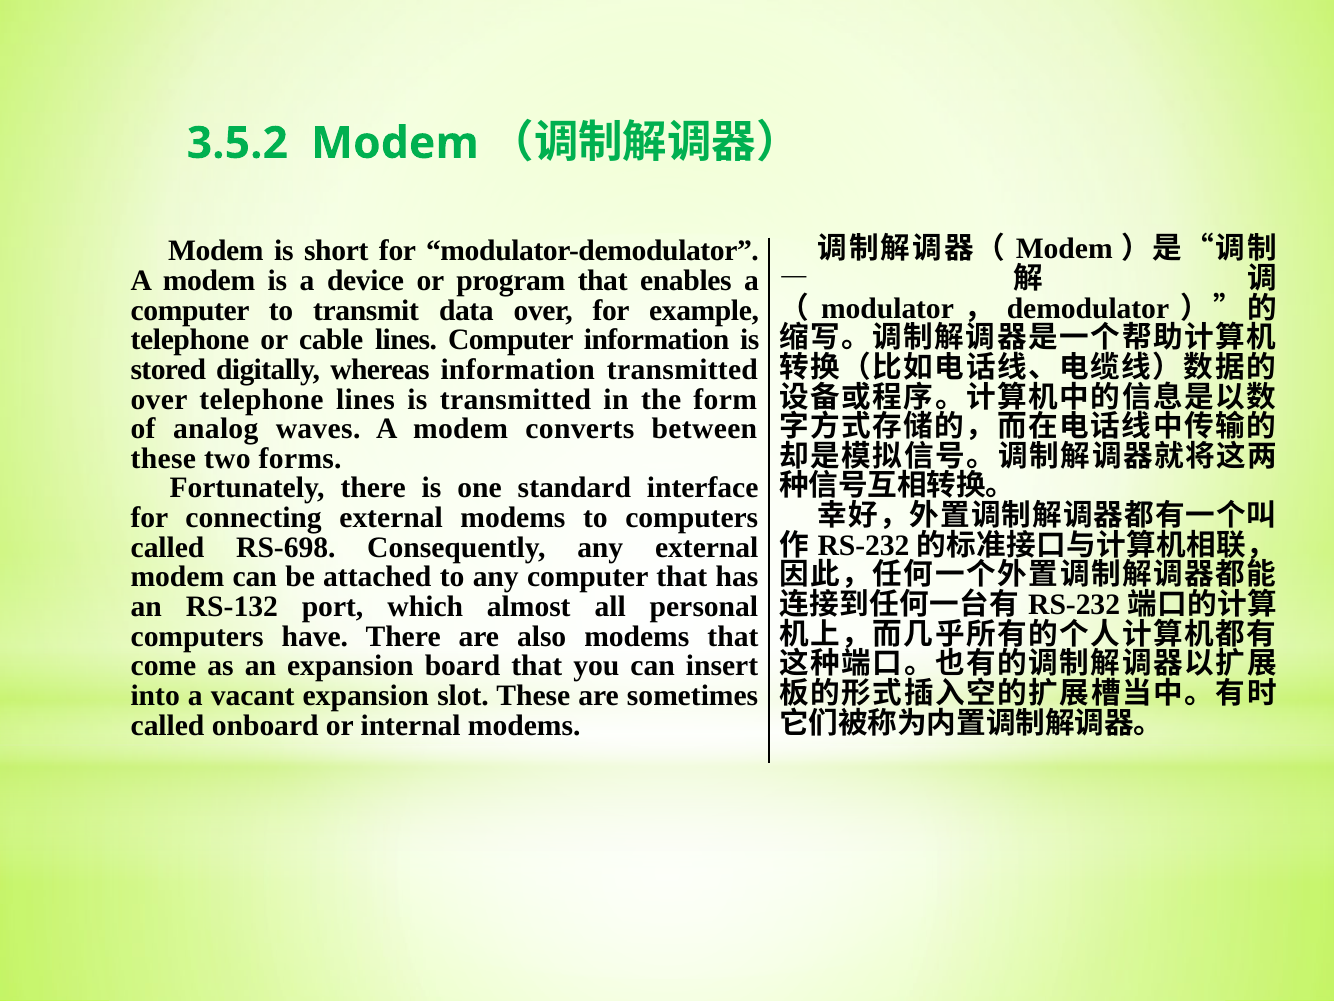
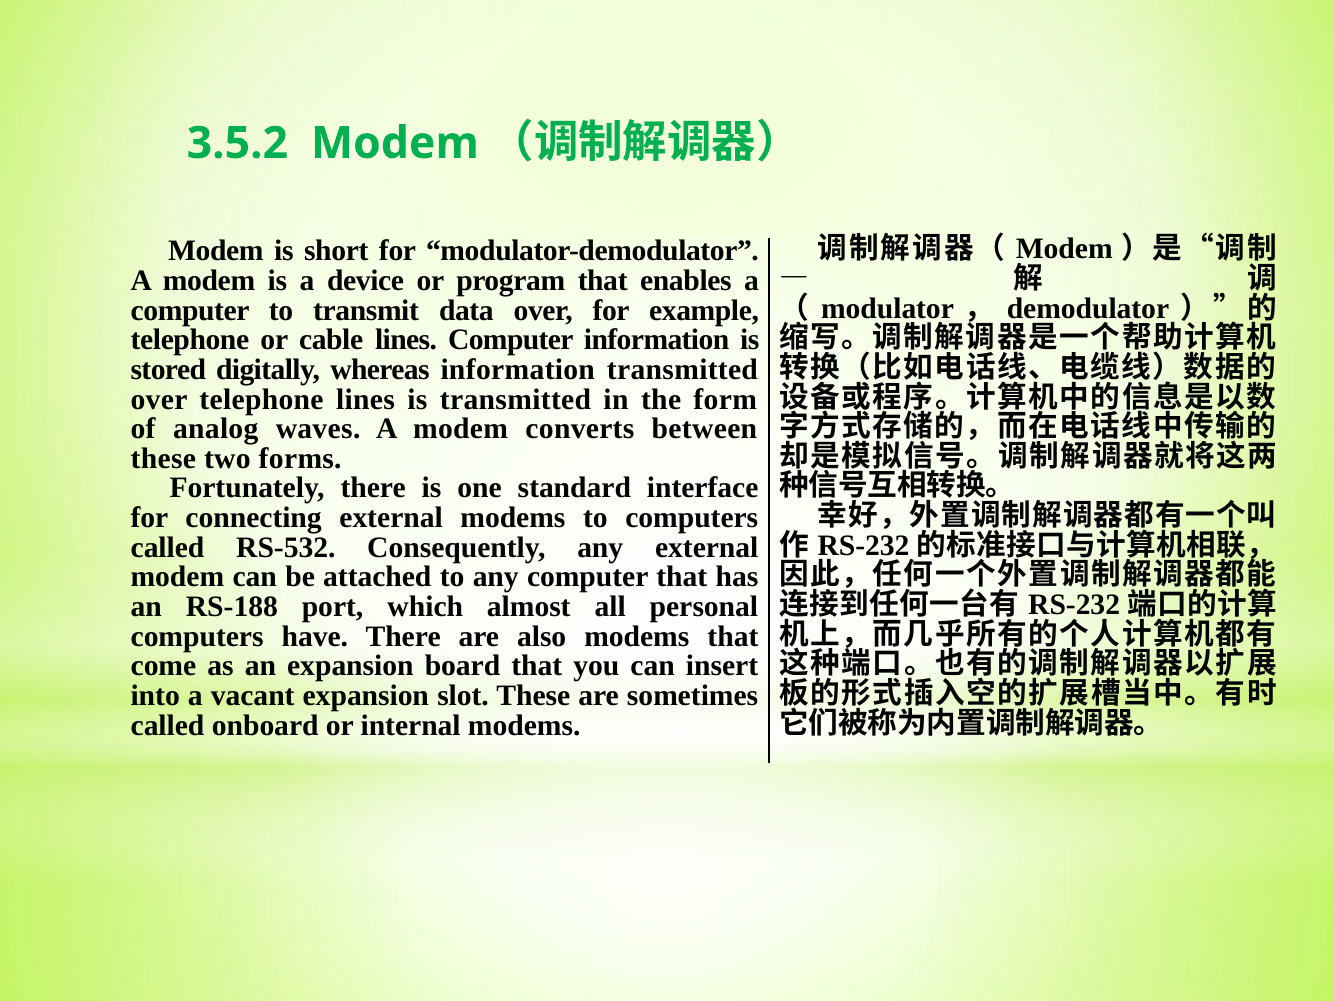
RS-698: RS-698 -> RS-532
RS-132: RS-132 -> RS-188
